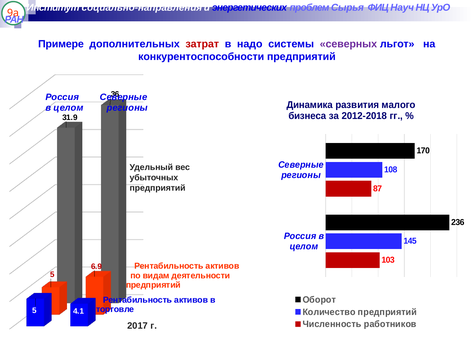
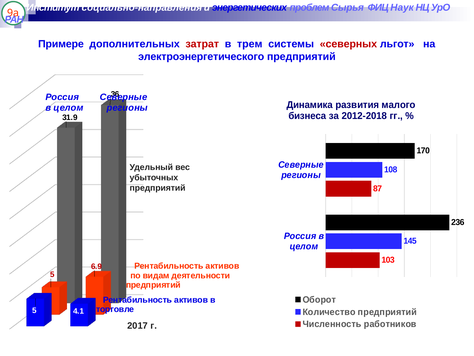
Науч: Науч -> Наук
надо: надо -> трем
северных colour: purple -> red
конкурентоспособности: конкурентоспособности -> электроэнергетического
